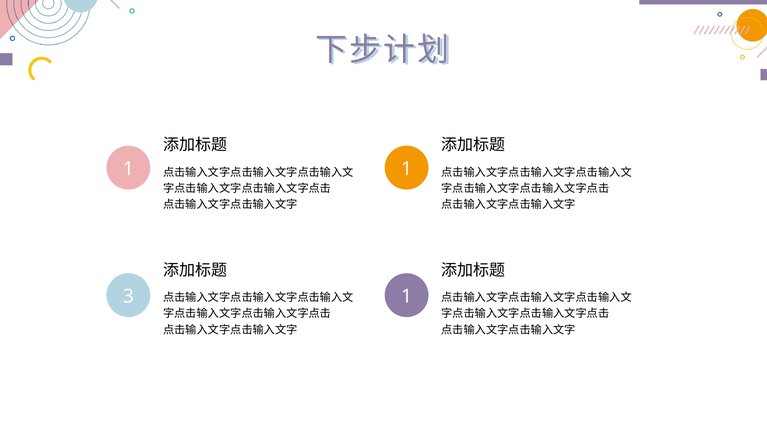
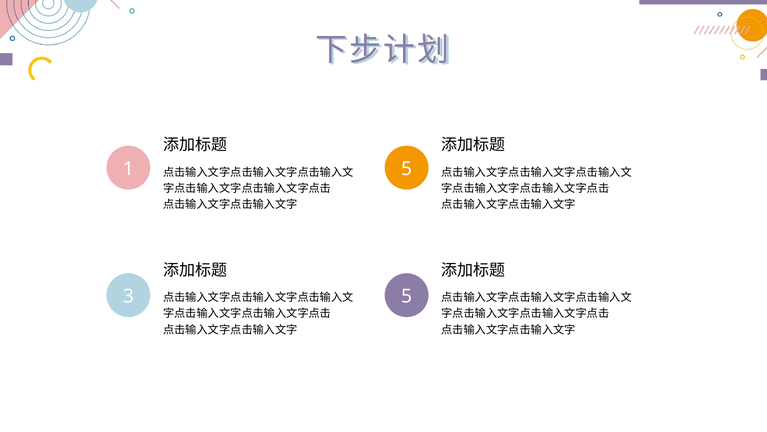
1 1: 1 -> 5
3 1: 1 -> 5
